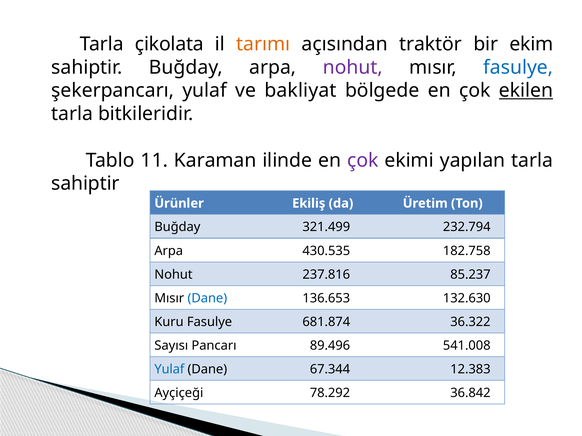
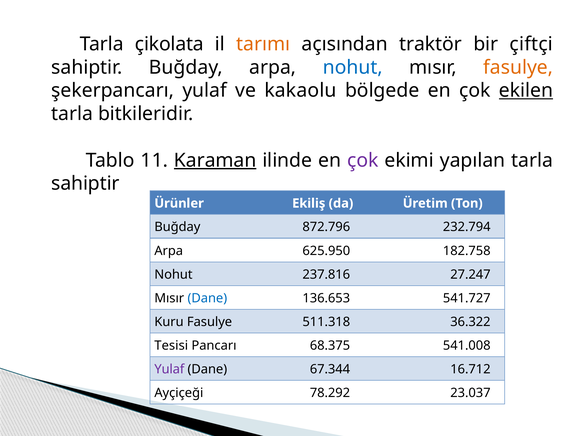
ekim: ekim -> çiftçi
nohut at (353, 67) colour: purple -> blue
fasulye at (518, 67) colour: blue -> orange
bakliyat: bakliyat -> kakaolu
Karaman underline: none -> present
321.499: 321.499 -> 872.796
430.535: 430.535 -> 625.950
85.237: 85.237 -> 27.247
132.630: 132.630 -> 541.727
681.874: 681.874 -> 511.318
Sayısı: Sayısı -> Tesisi
89.496: 89.496 -> 68.375
Yulaf at (169, 370) colour: blue -> purple
12.383: 12.383 -> 16.712
36.842: 36.842 -> 23.037
